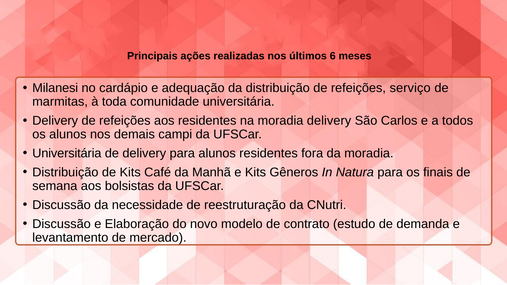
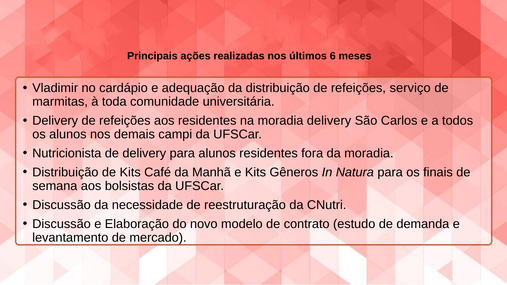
Milanesi: Milanesi -> Vladimir
Universitária at (67, 153): Universitária -> Nutricionista
